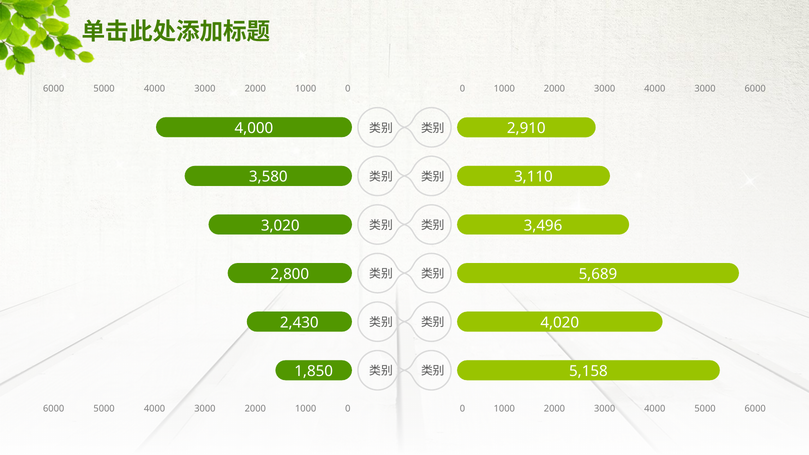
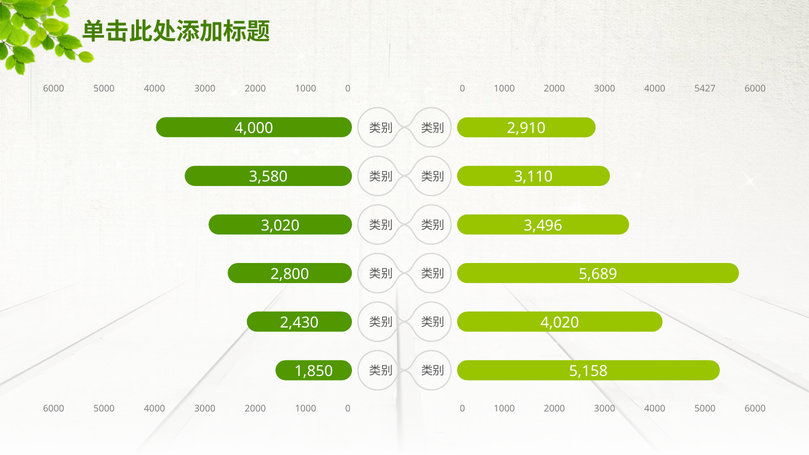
3000 at (705, 88): 3000 -> 5427
